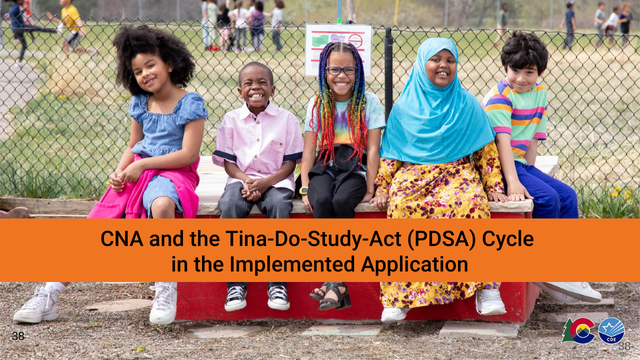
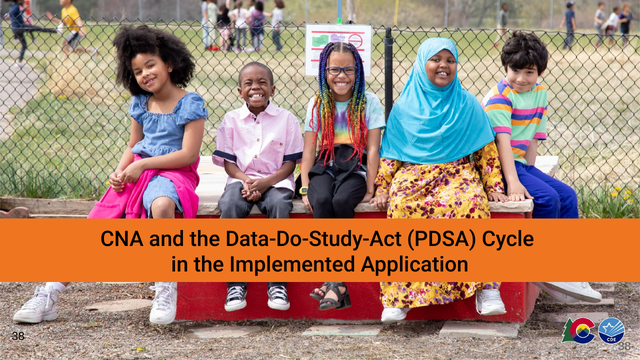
Tina-Do-Study-Act: Tina-Do-Study-Act -> Data-Do-Study-Act
